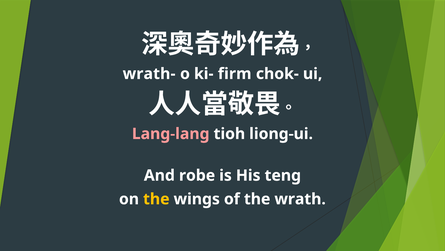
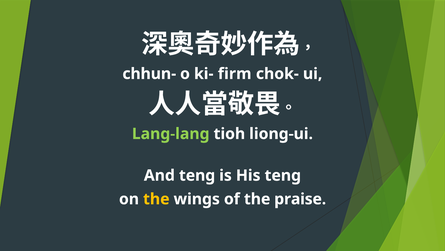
wrath-: wrath- -> chhun-
Lang-lang colour: pink -> light green
And robe: robe -> teng
wrath: wrath -> praise
